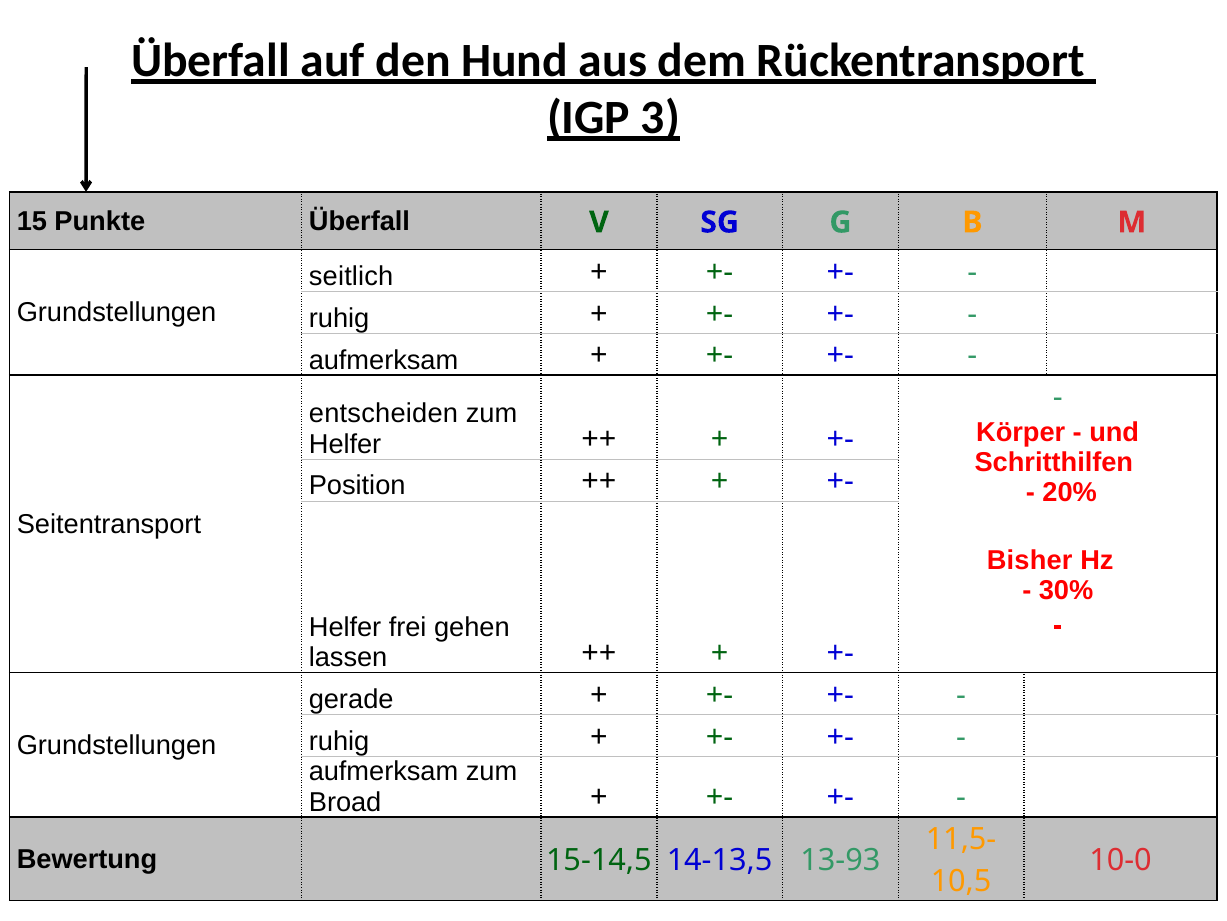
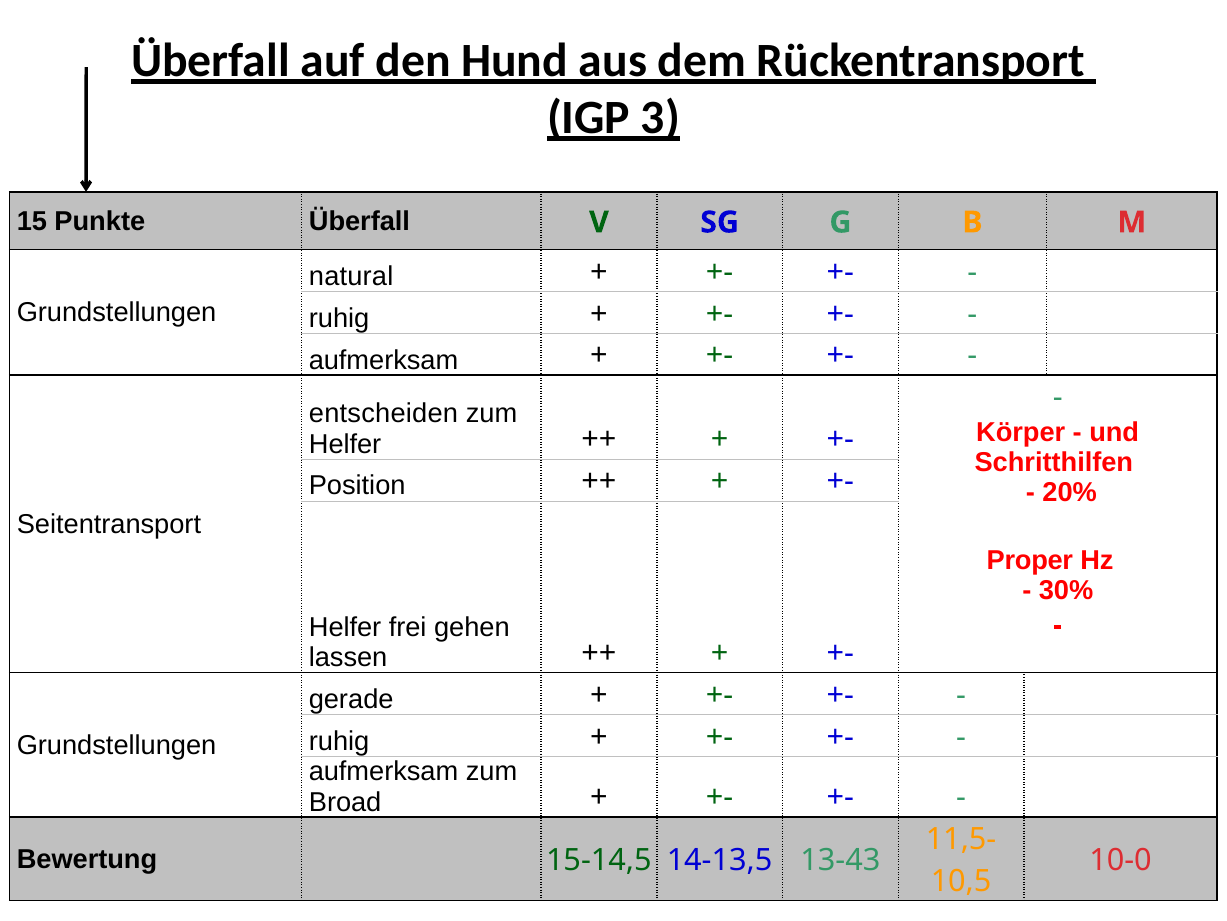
seitlich: seitlich -> natural
Bisher: Bisher -> Proper
13-93: 13-93 -> 13-43
